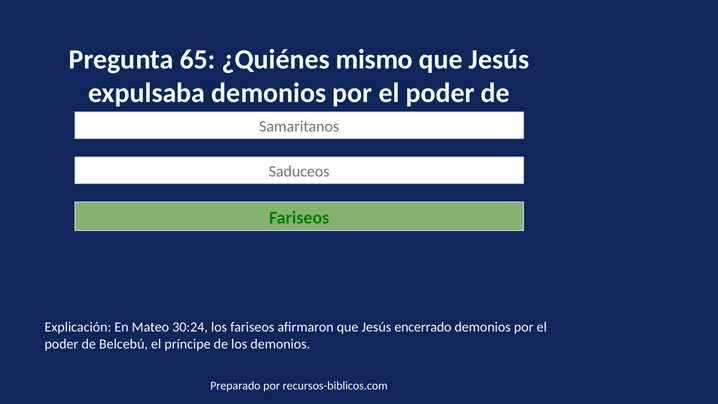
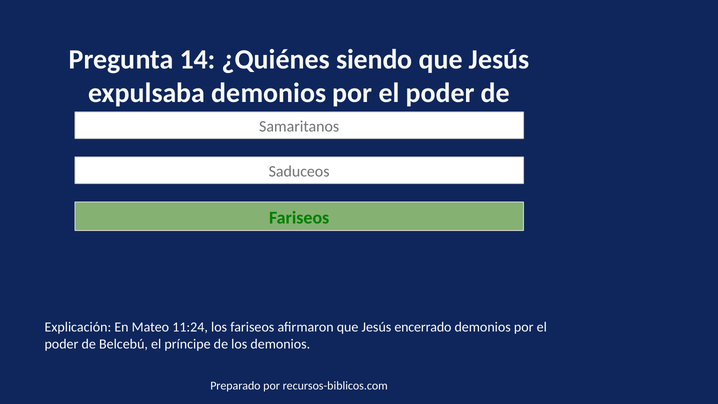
65: 65 -> 14
mismo: mismo -> siendo
30:24: 30:24 -> 11:24
